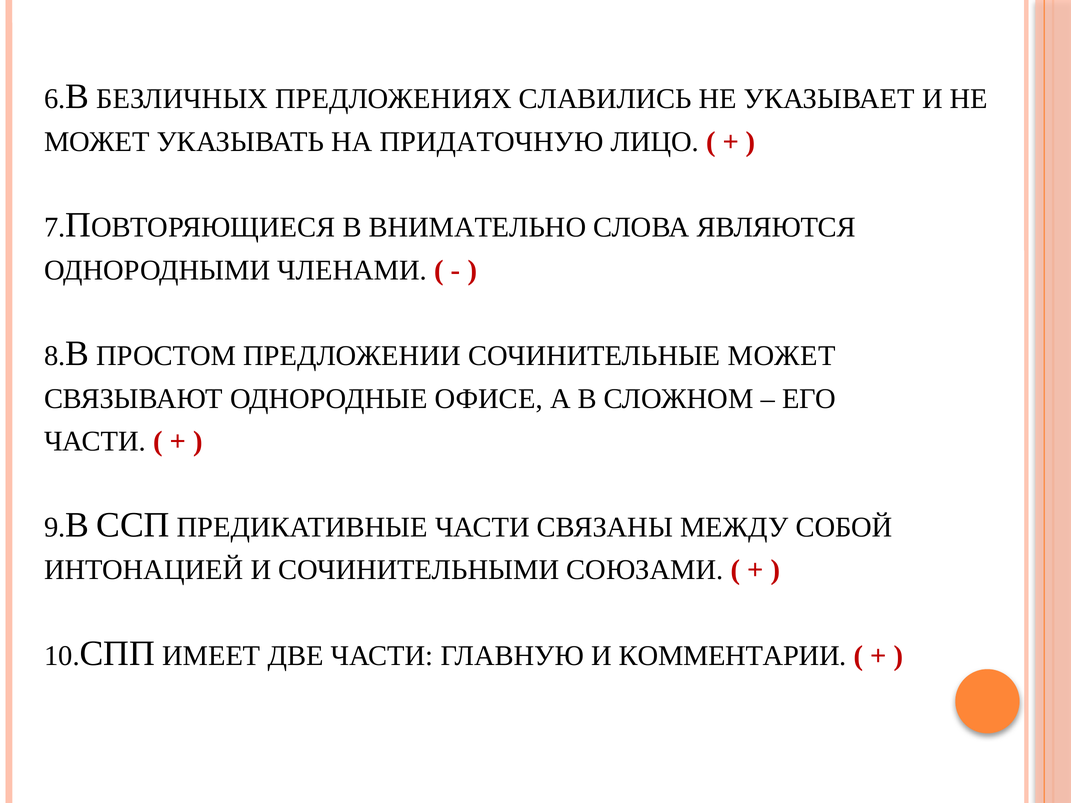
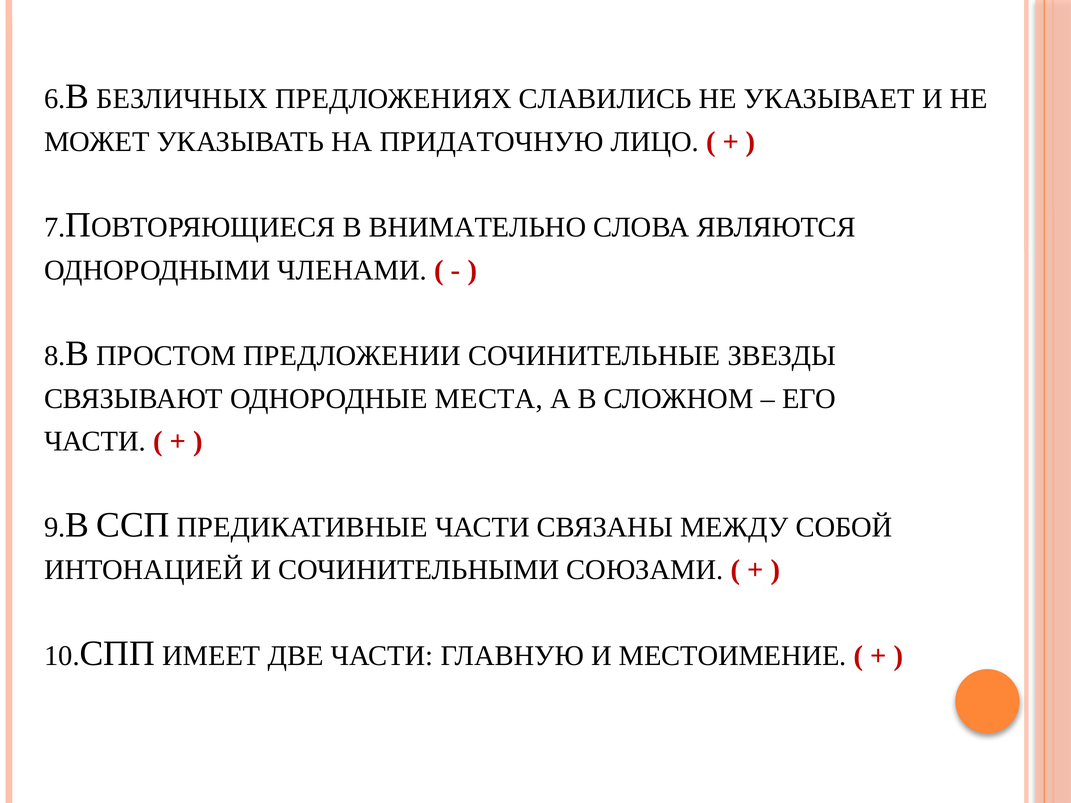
СОЧИНИТЕЛЬНЫЕ МОЖЕТ: МОЖЕТ -> ЗВЕЗДЫ
ОФИСЕ: ОФИСЕ -> МЕСТА
КОММЕНТАРИИ: КОММЕНТАРИИ -> МЕСТОИМЕНИЕ
